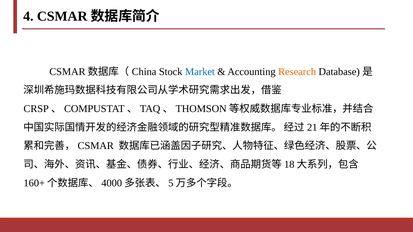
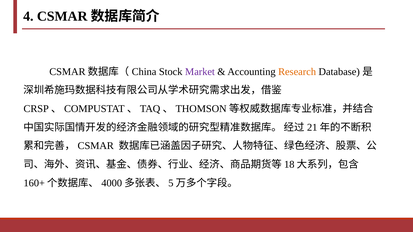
Market colour: blue -> purple
